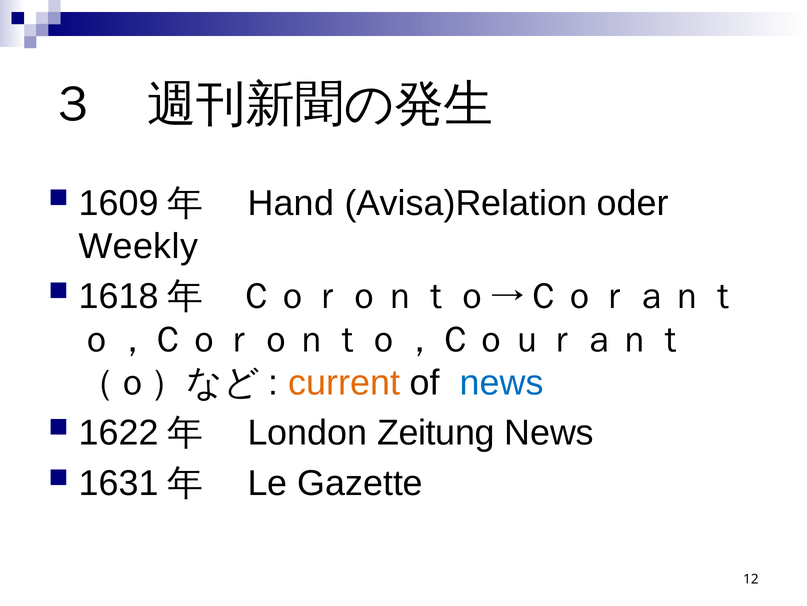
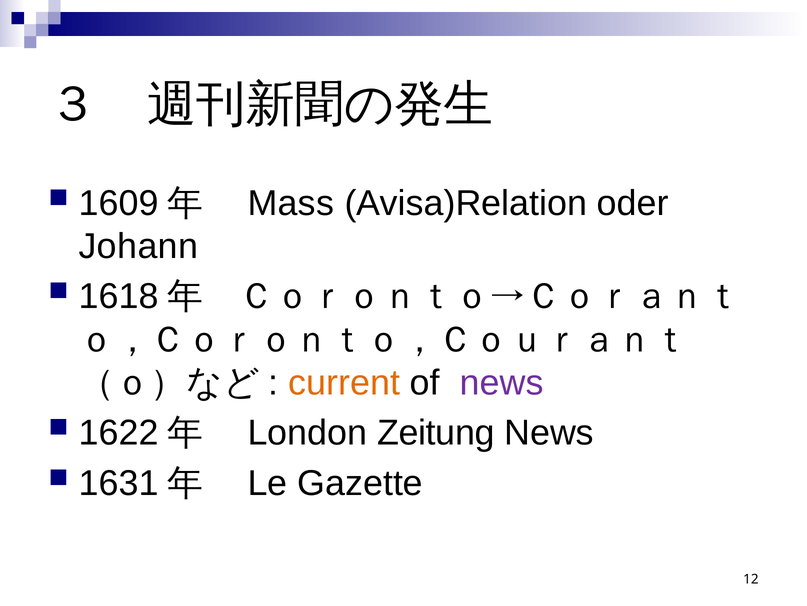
Hand: Hand -> Mass
Weekly: Weekly -> Johann
news at (502, 382) colour: blue -> purple
